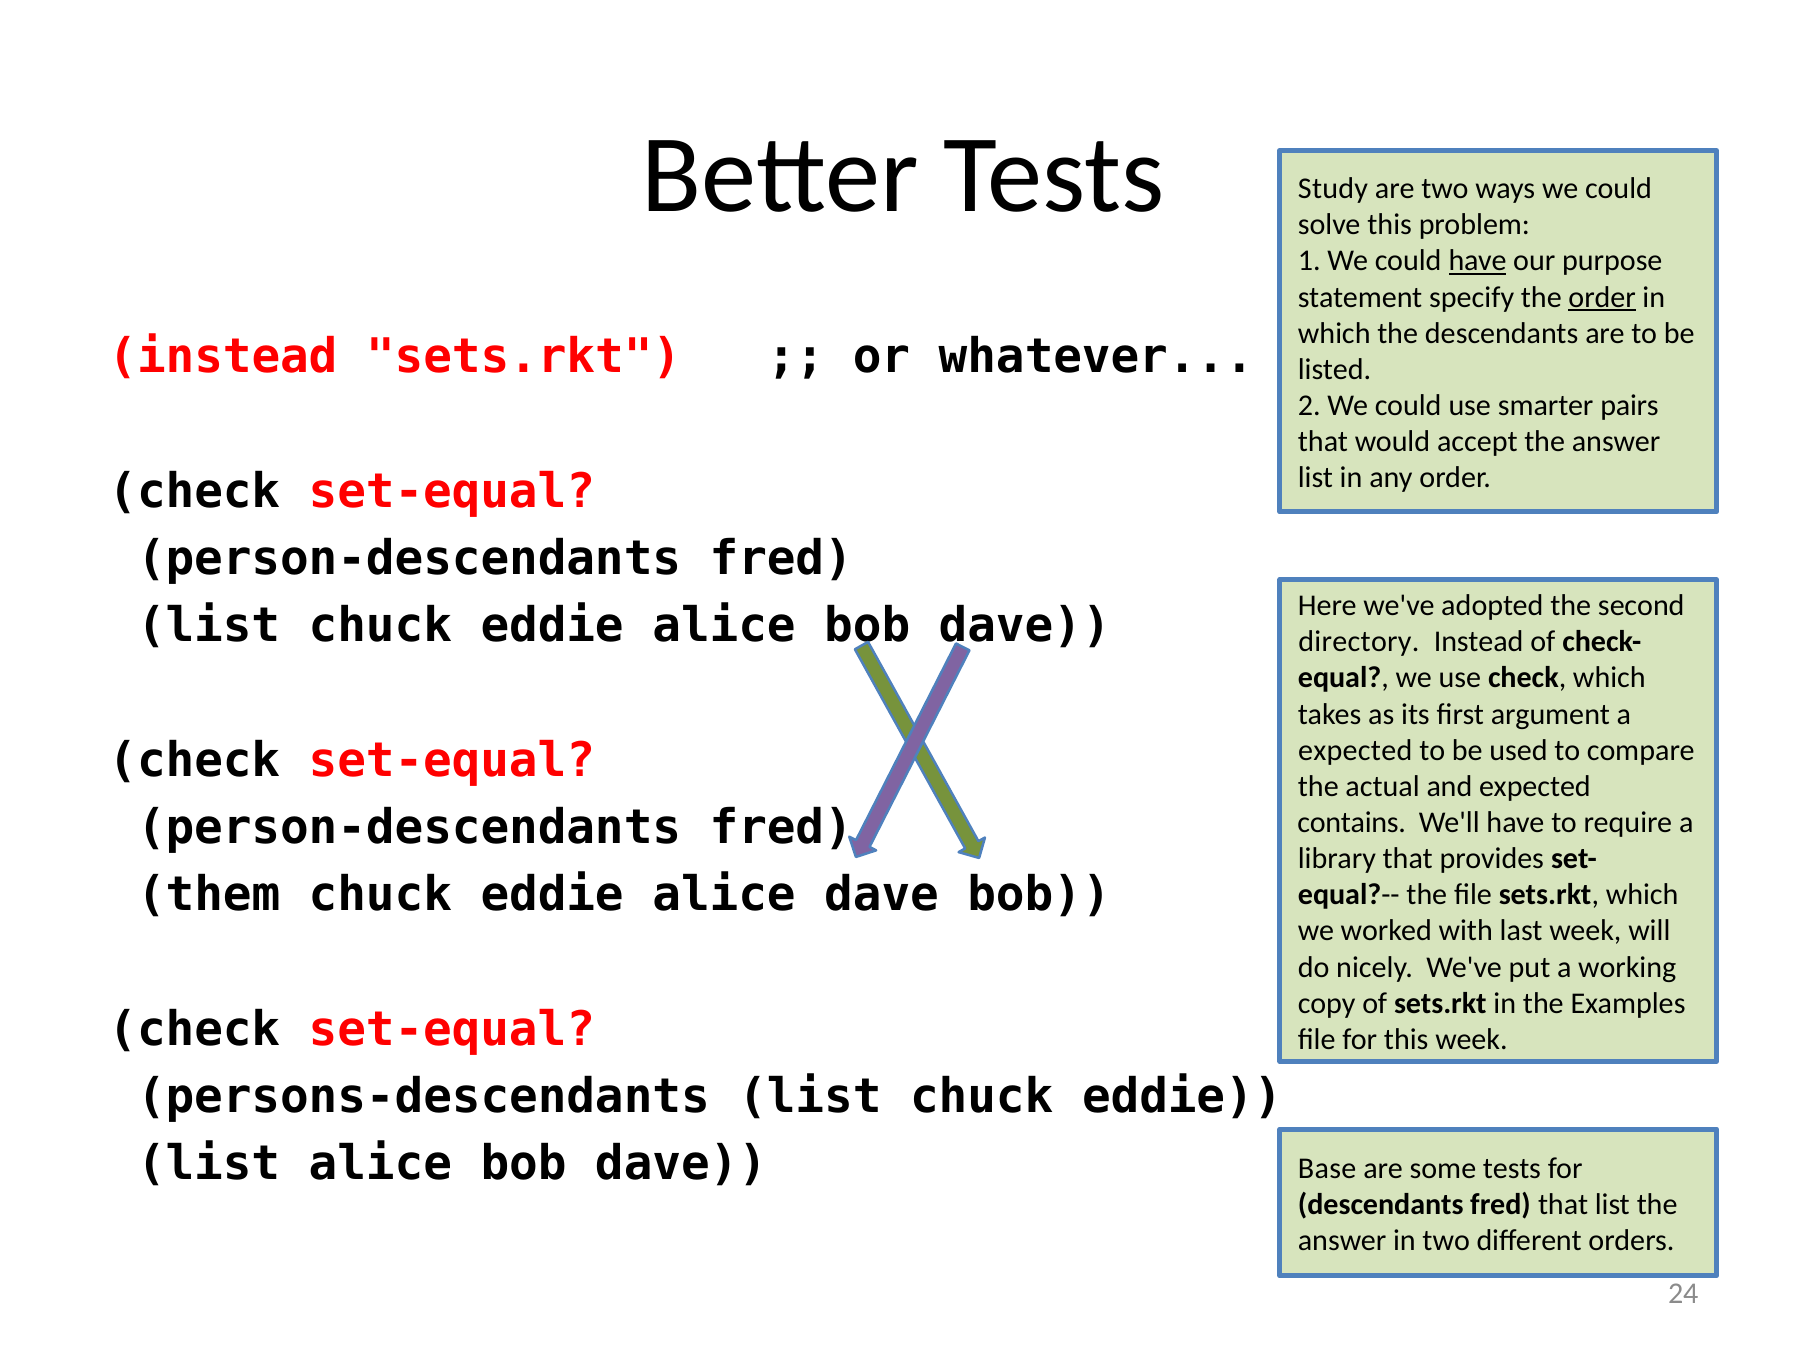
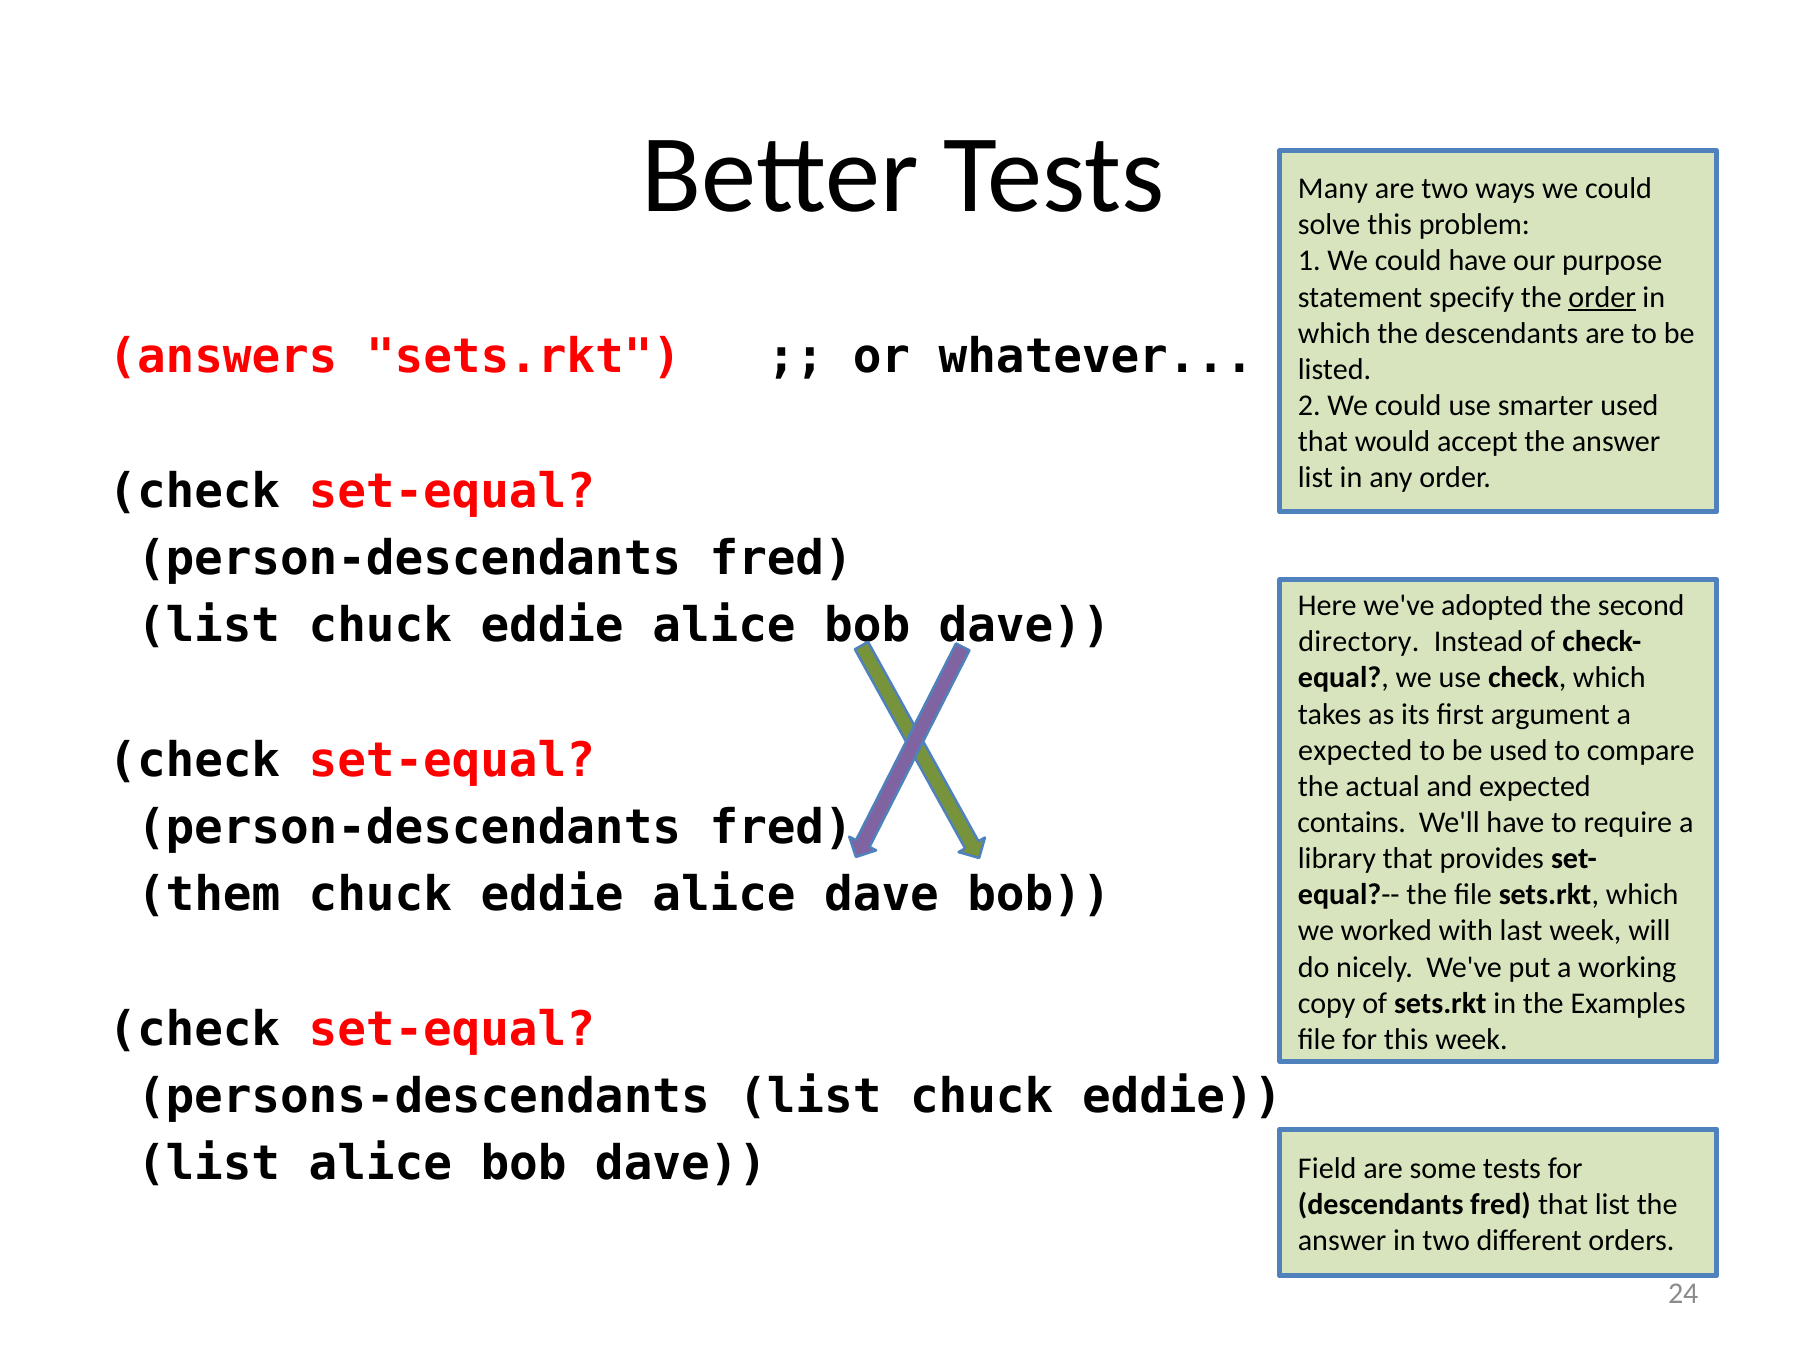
Study: Study -> Many
have at (1477, 261) underline: present -> none
instead at (223, 357): instead -> answers
smarter pairs: pairs -> used
Base: Base -> Field
